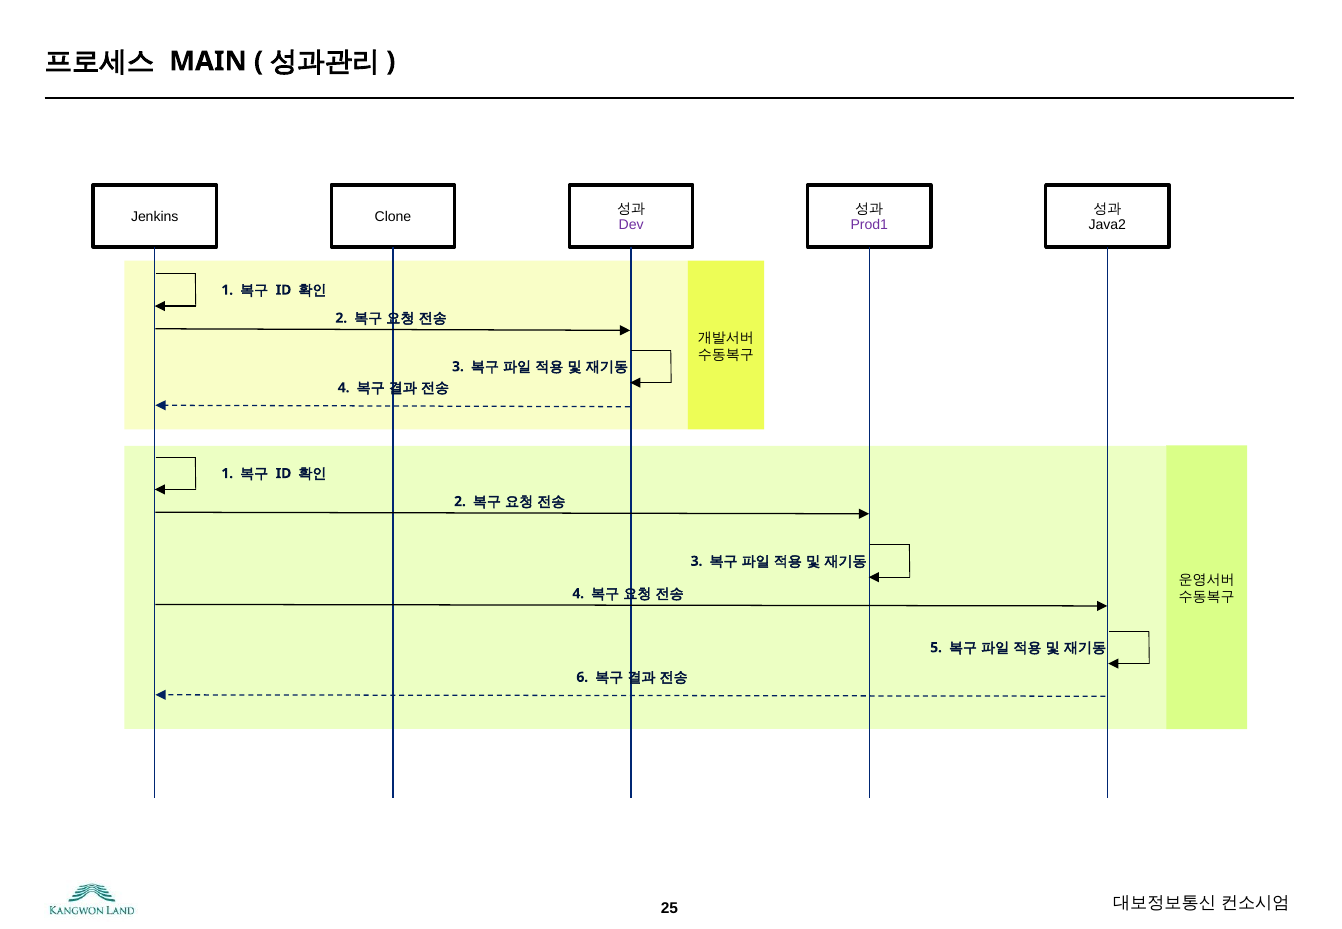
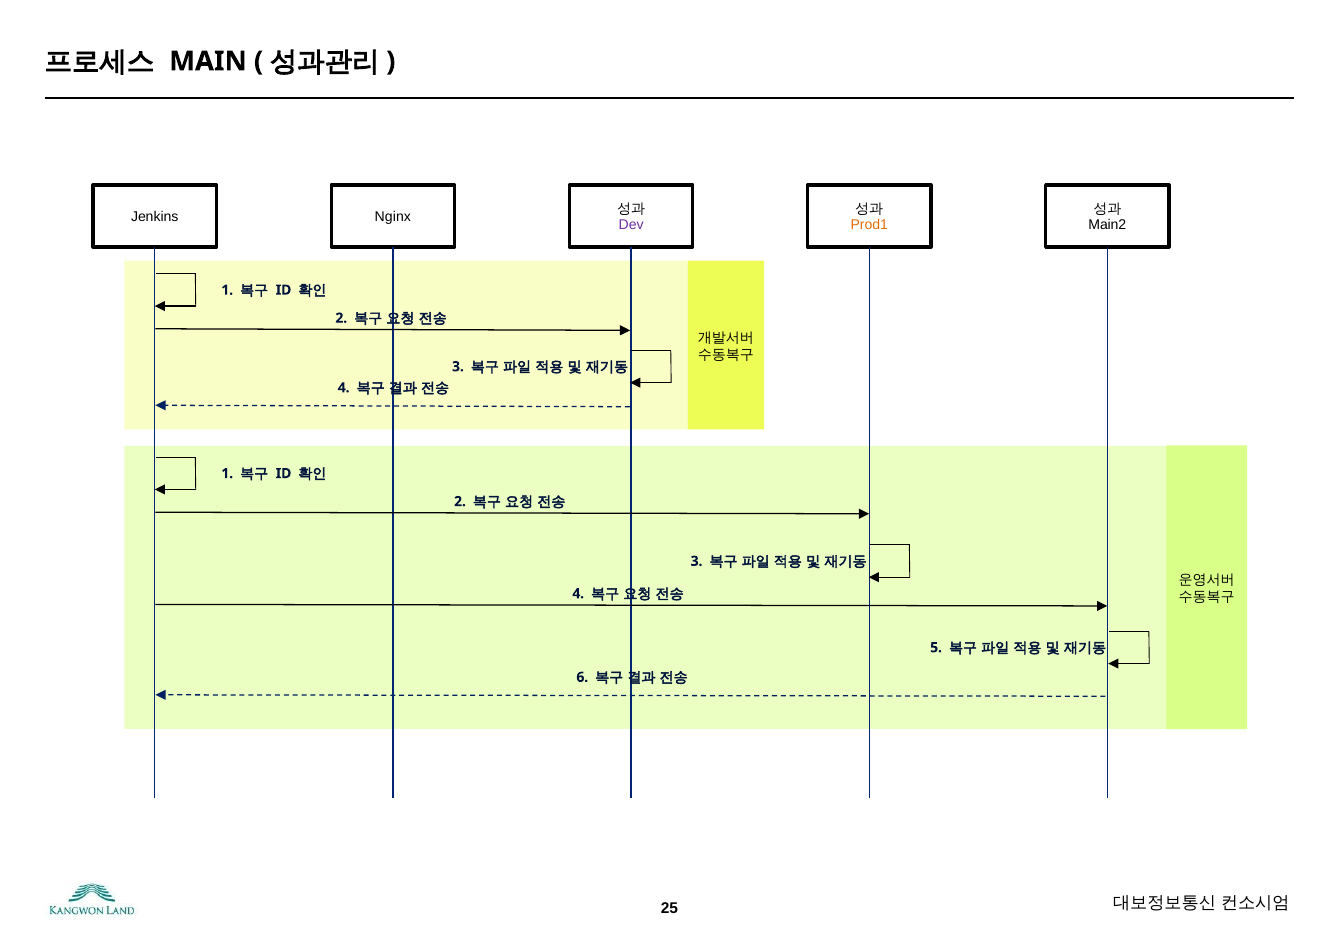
Clone: Clone -> Nginx
Prod1 colour: purple -> orange
Java2: Java2 -> Main2
